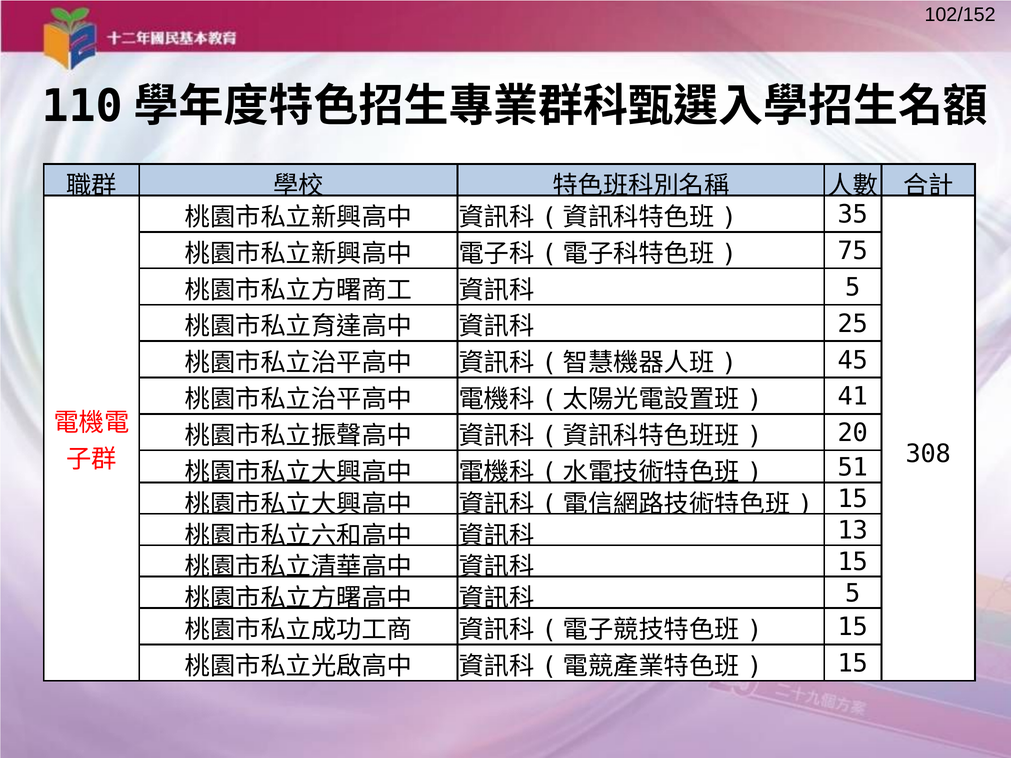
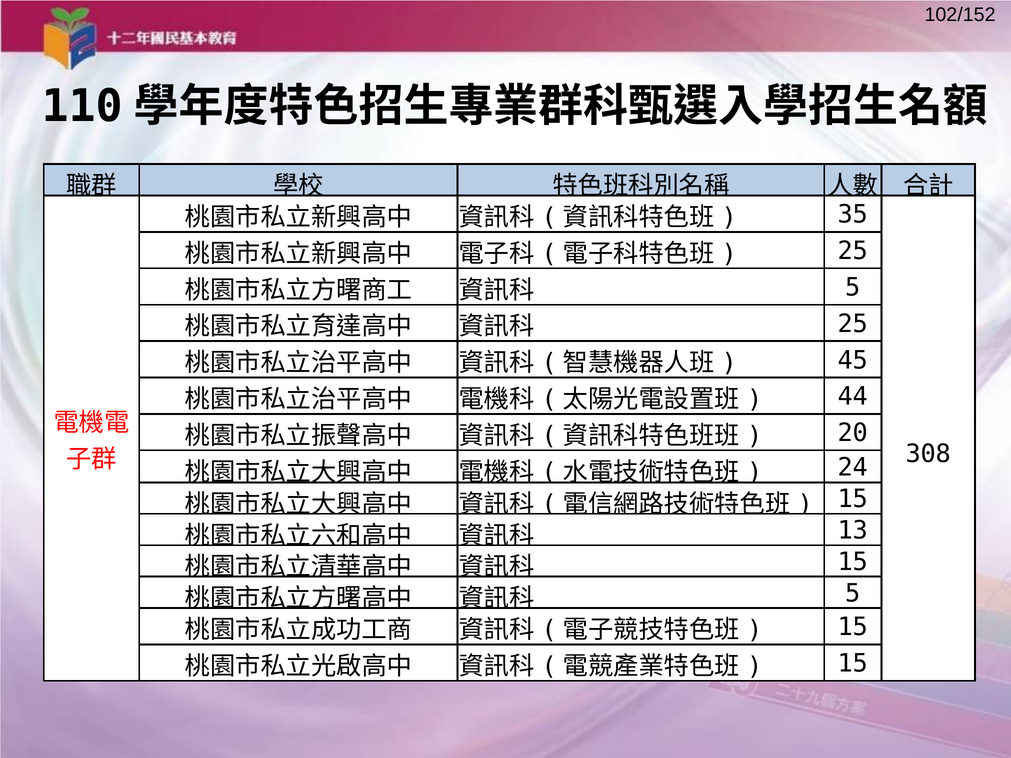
75 at (853, 251): 75 -> 25
41: 41 -> 44
51: 51 -> 24
